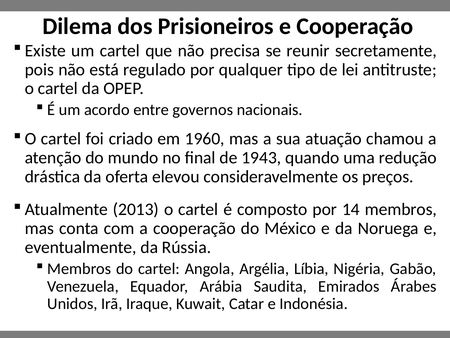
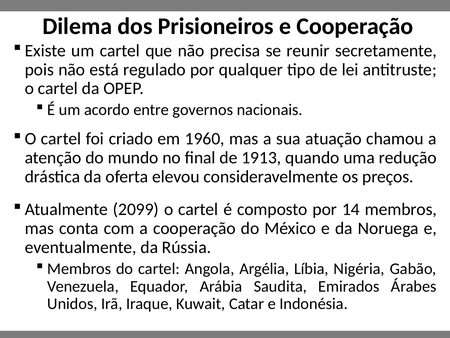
1943: 1943 -> 1913
2013: 2013 -> 2099
